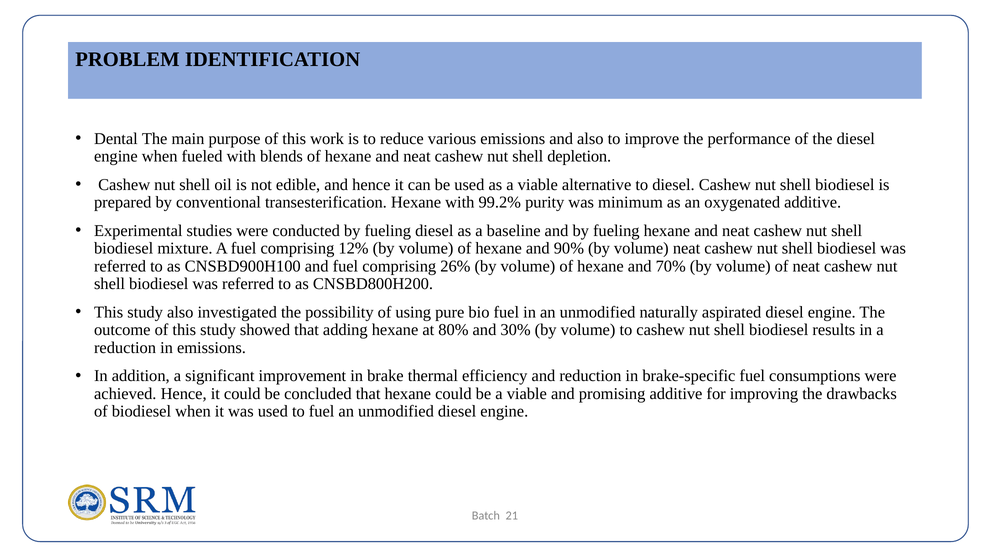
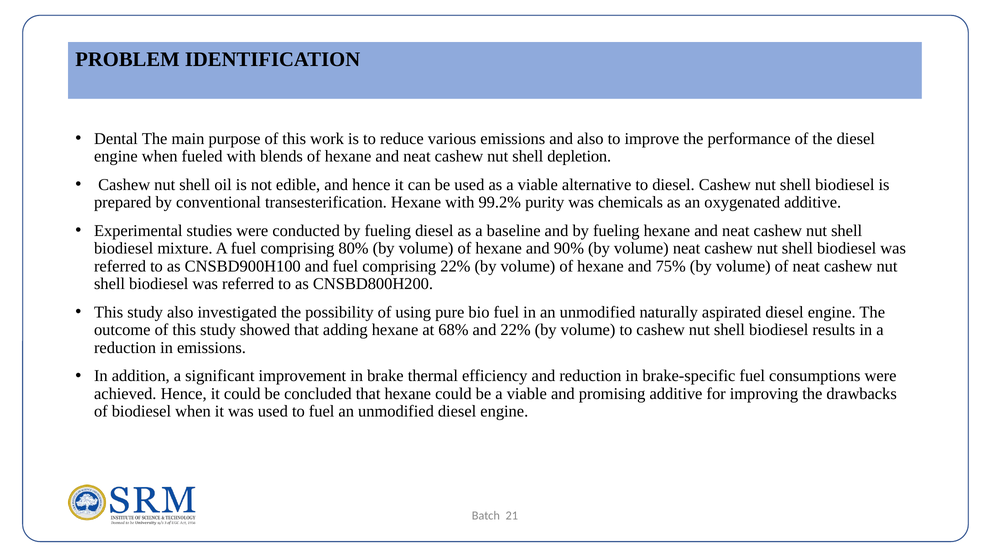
minimum: minimum -> chemicals
12%: 12% -> 80%
comprising 26%: 26% -> 22%
70%: 70% -> 75%
80%: 80% -> 68%
and 30%: 30% -> 22%
